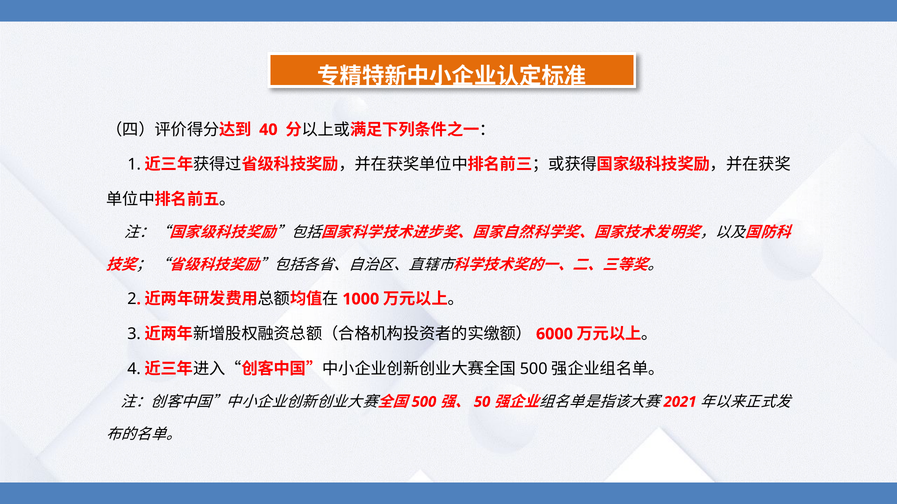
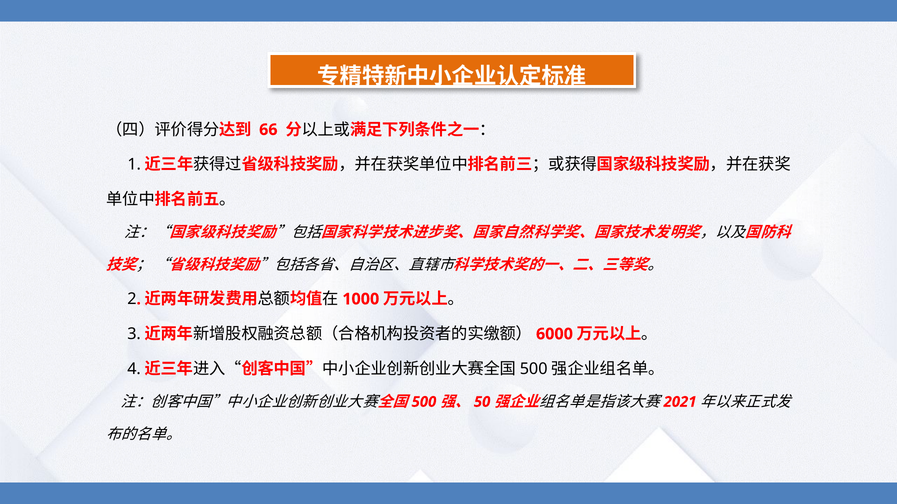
40: 40 -> 66
